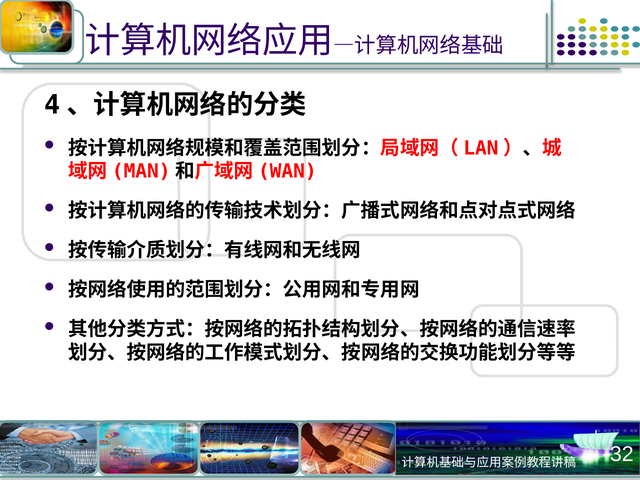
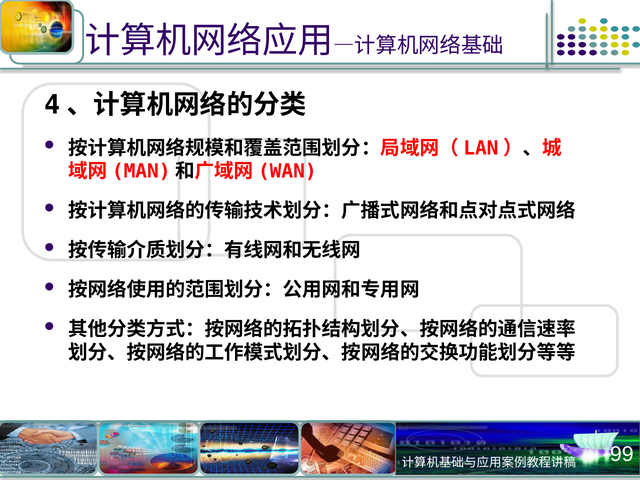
32: 32 -> 99
